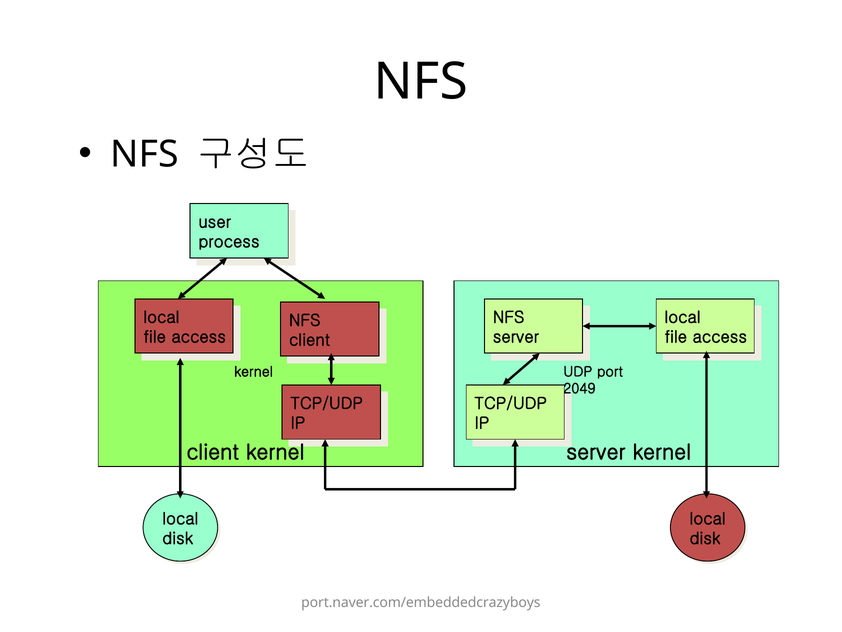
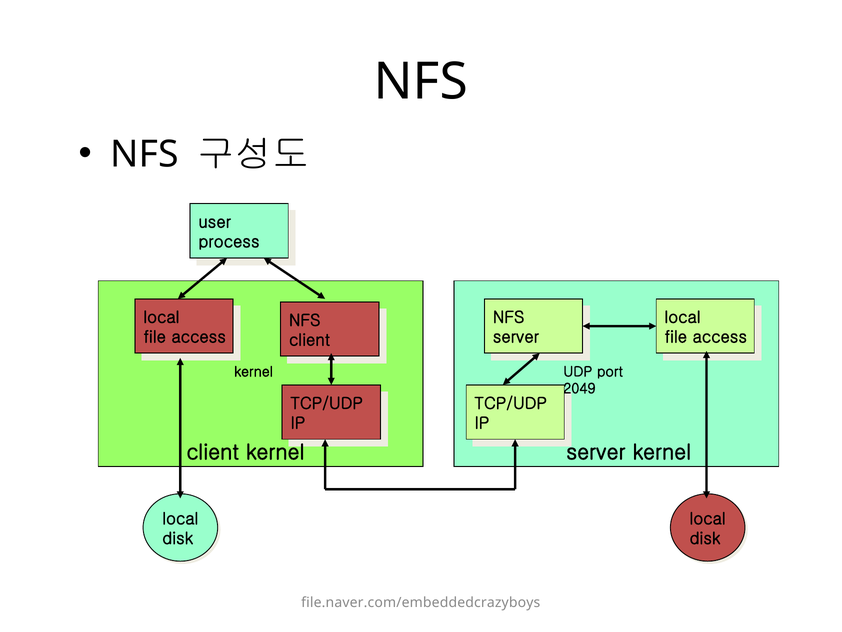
port.naver.com/embeddedcrazyboys: port.naver.com/embeddedcrazyboys -> file.naver.com/embeddedcrazyboys
